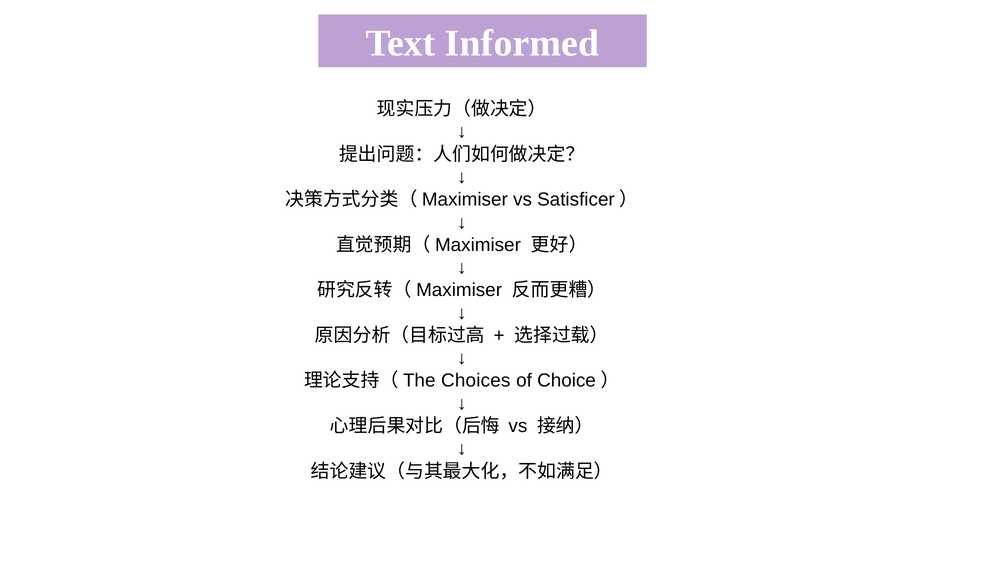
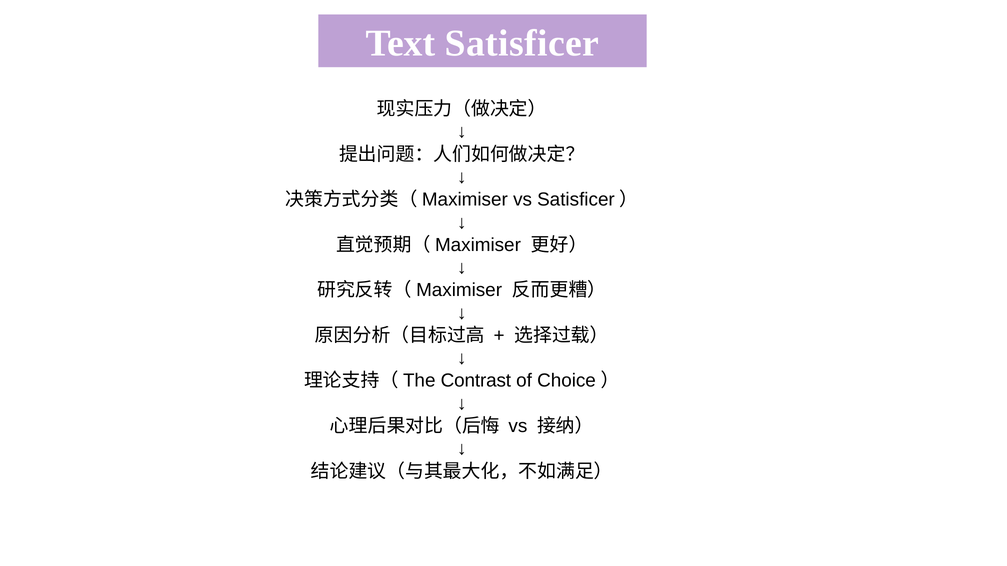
Informed: Informed -> Satisficer
Choices: Choices -> Contrast
